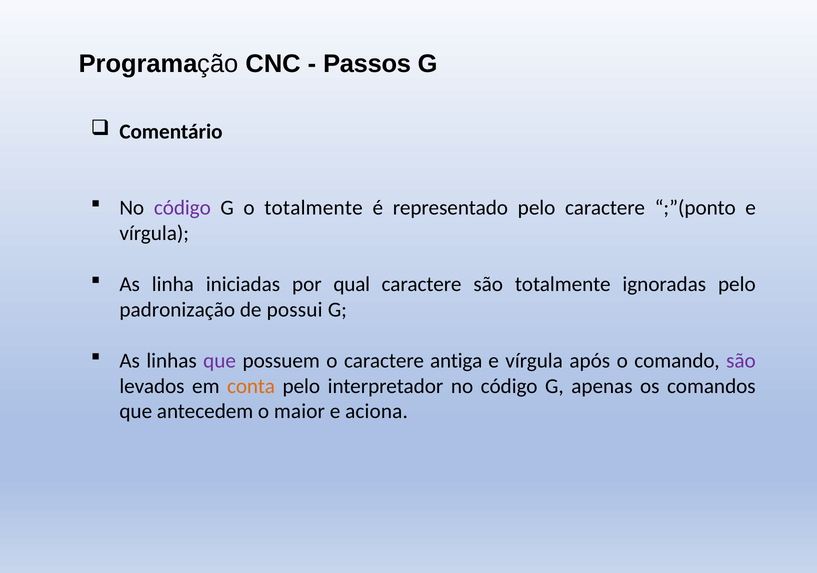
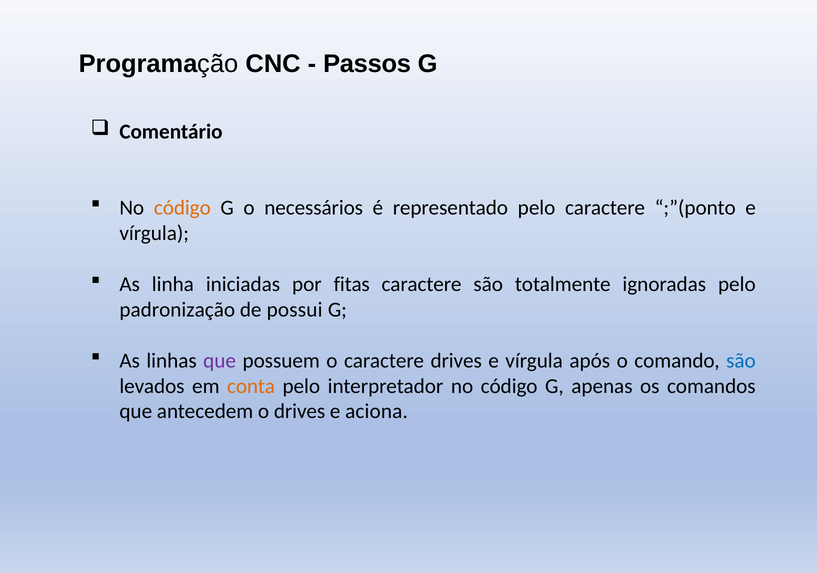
código at (182, 208) colour: purple -> orange
o totalmente: totalmente -> necessários
qual: qual -> fitas
caractere antiga: antiga -> drives
são at (741, 360) colour: purple -> blue
o maior: maior -> drives
